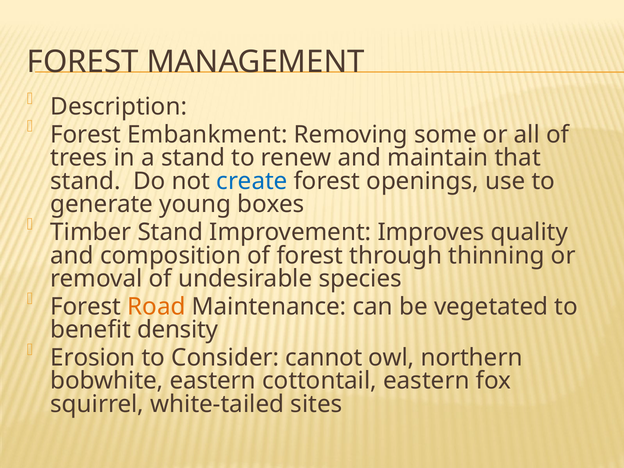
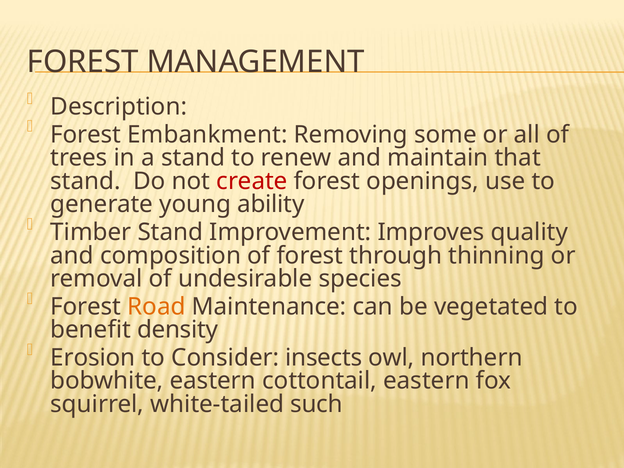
create colour: blue -> red
boxes: boxes -> ability
cannot: cannot -> insects
sites: sites -> such
